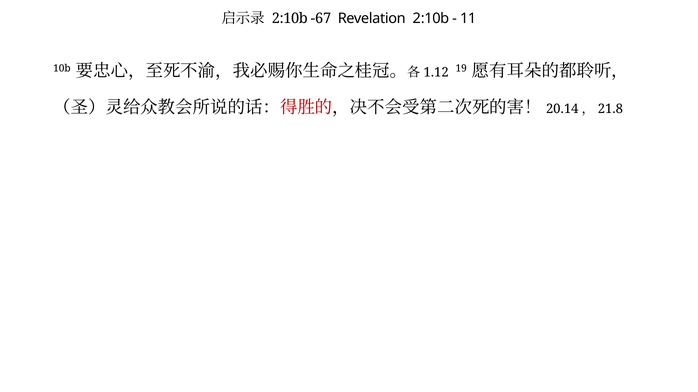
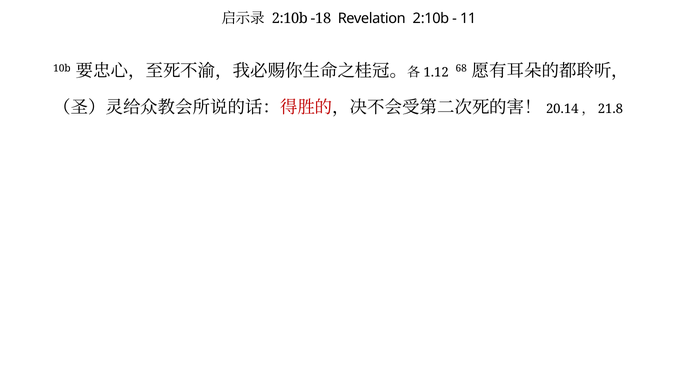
-67: -67 -> -18
19: 19 -> 68
